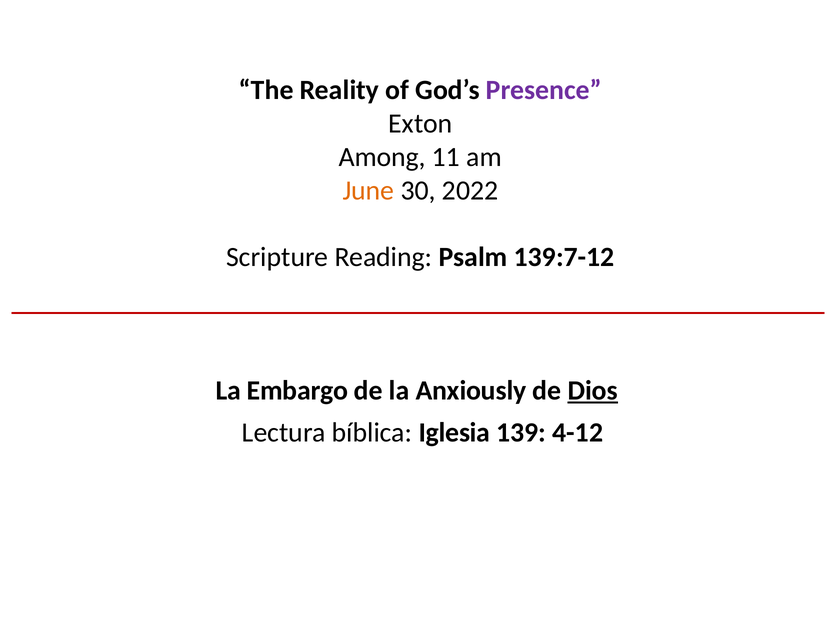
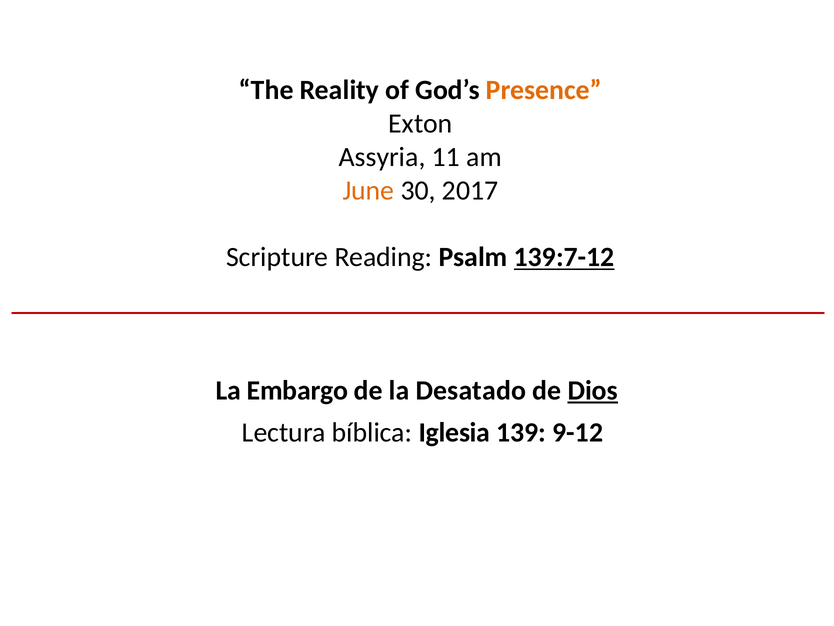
Presence colour: purple -> orange
Among: Among -> Assyria
2022: 2022 -> 2017
139:7-12 underline: none -> present
Anxiously: Anxiously -> Desatado
4-12: 4-12 -> 9-12
